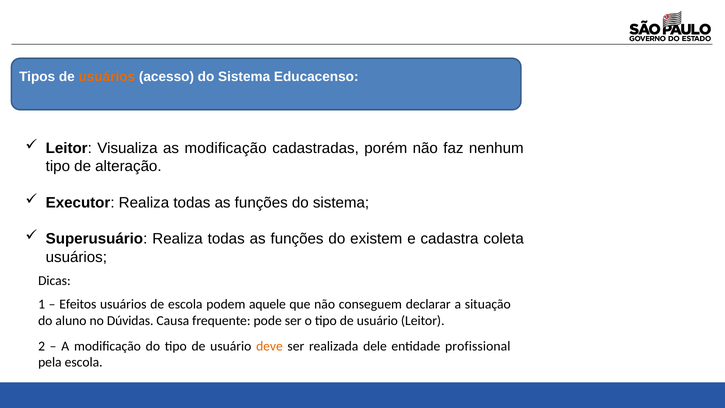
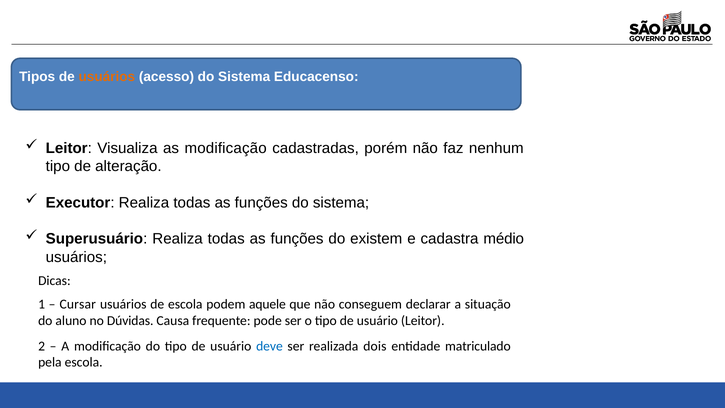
coleta: coleta -> médio
Efeitos: Efeitos -> Cursar
deve colour: orange -> blue
dele: dele -> dois
profissional: profissional -> matriculado
